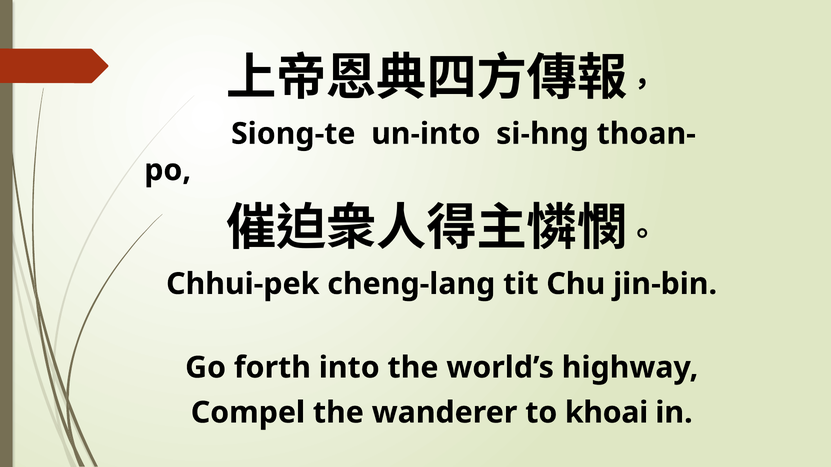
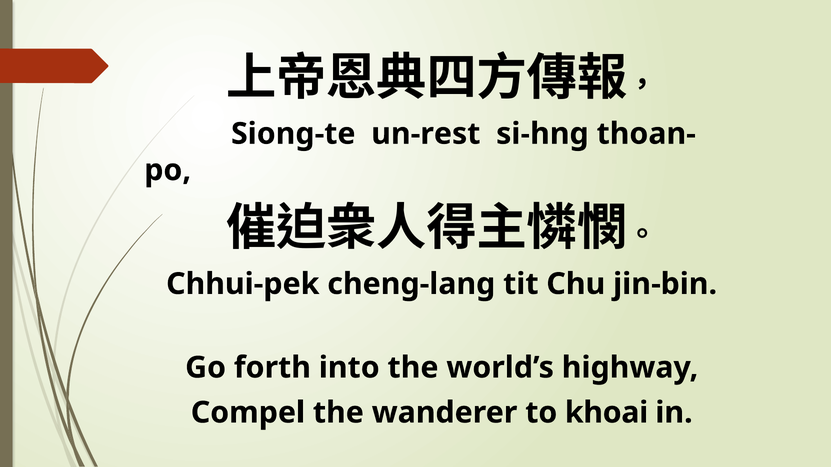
un-into: un-into -> un-rest
